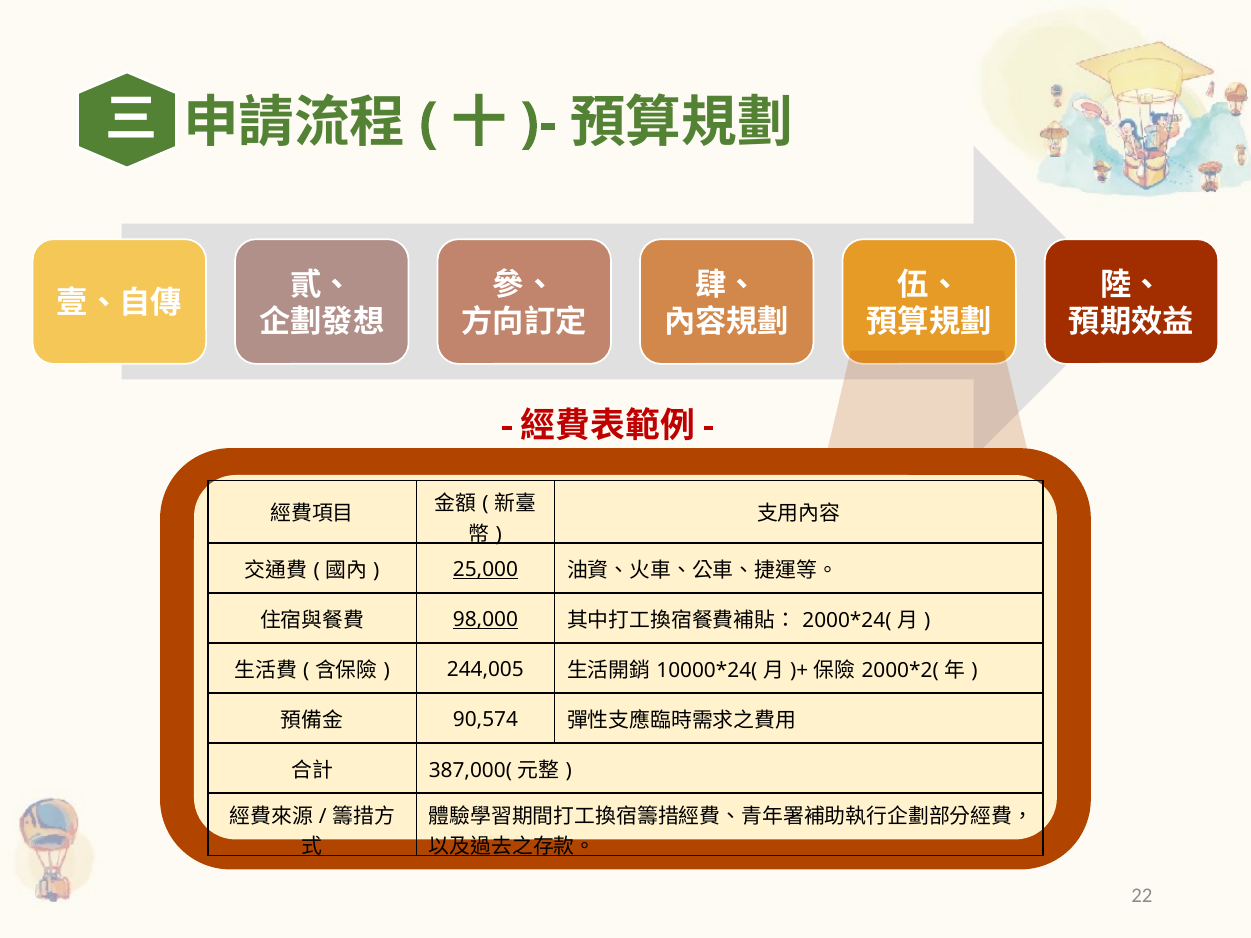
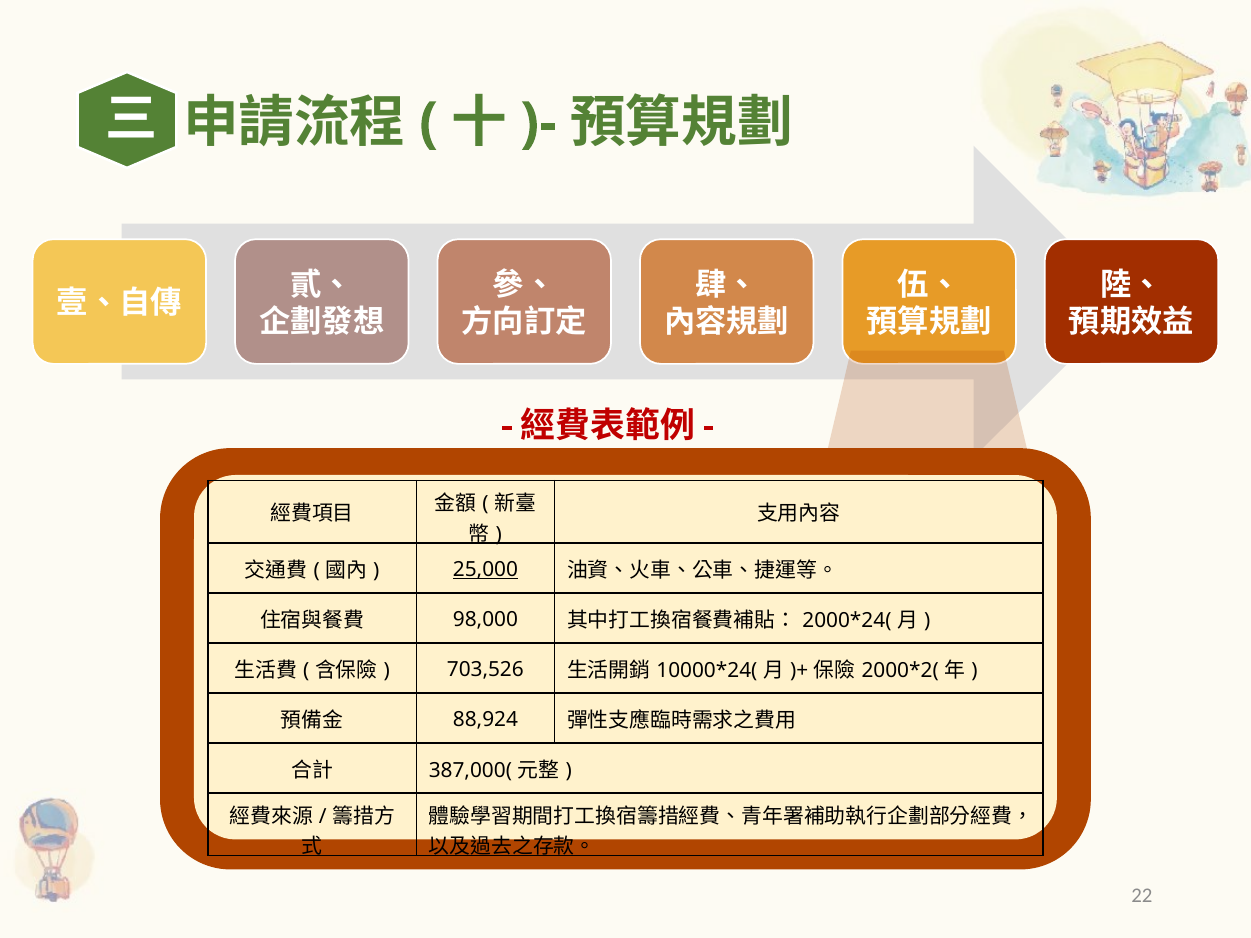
98,000 underline: present -> none
244,005: 244,005 -> 703,526
90,574: 90,574 -> 88,924
